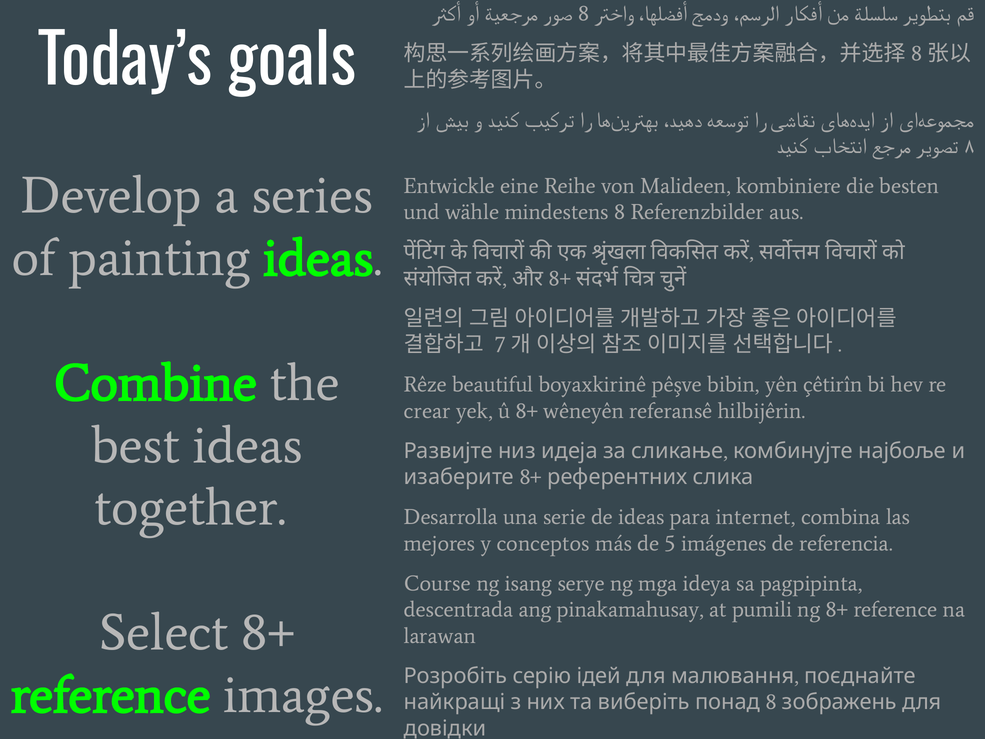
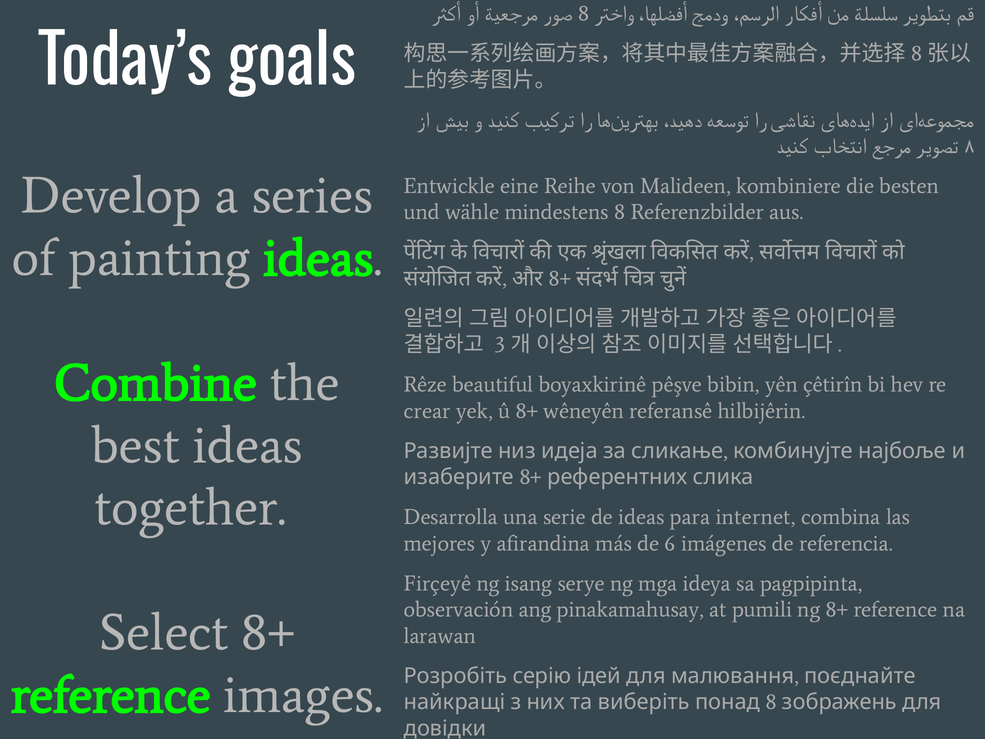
7: 7 -> 3
conceptos: conceptos -> afirandina
5: 5 -> 6
Course: Course -> Firçeyê
descentrada: descentrada -> observación
